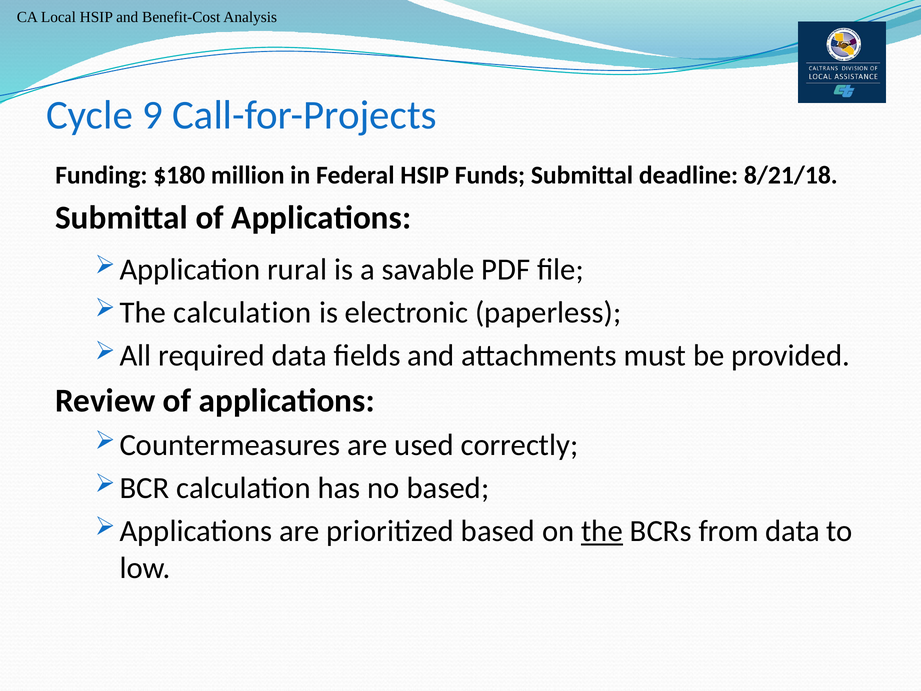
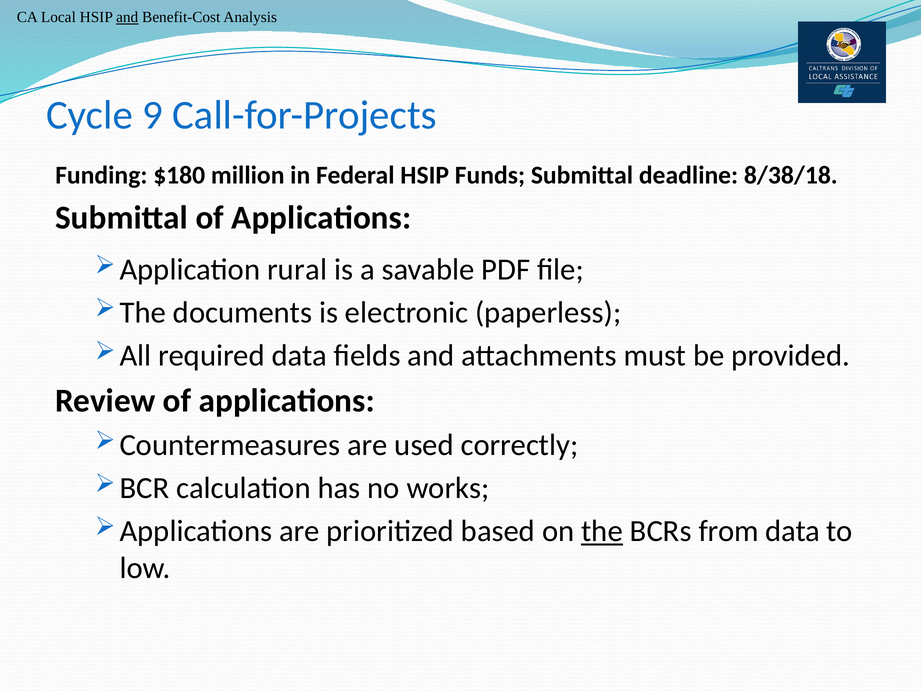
and at (127, 17) underline: none -> present
8/21/18: 8/21/18 -> 8/38/18
calculation at (242, 313): calculation -> documents
no based: based -> works
